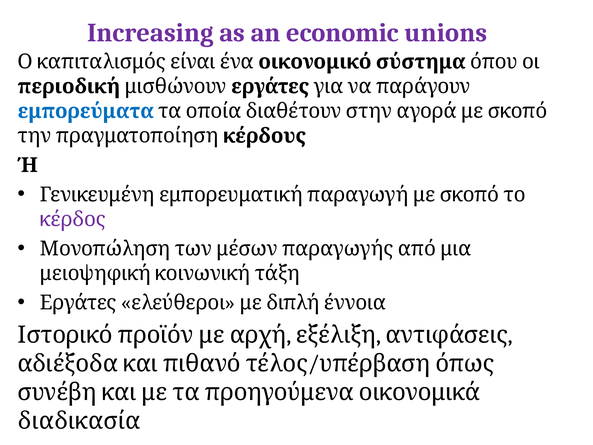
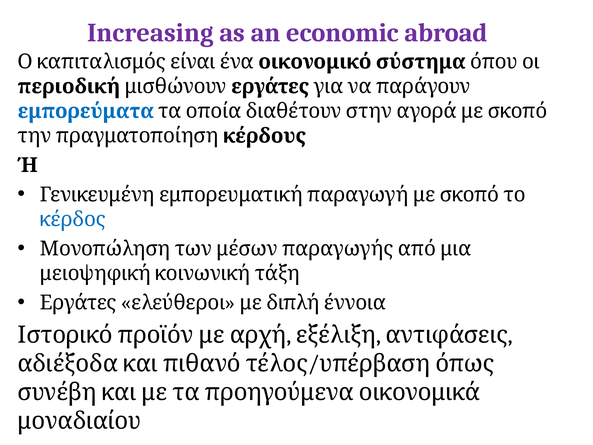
unions: unions -> abroad
κέρδος colour: purple -> blue
διαδικασία: διαδικασία -> μοναδιαίου
